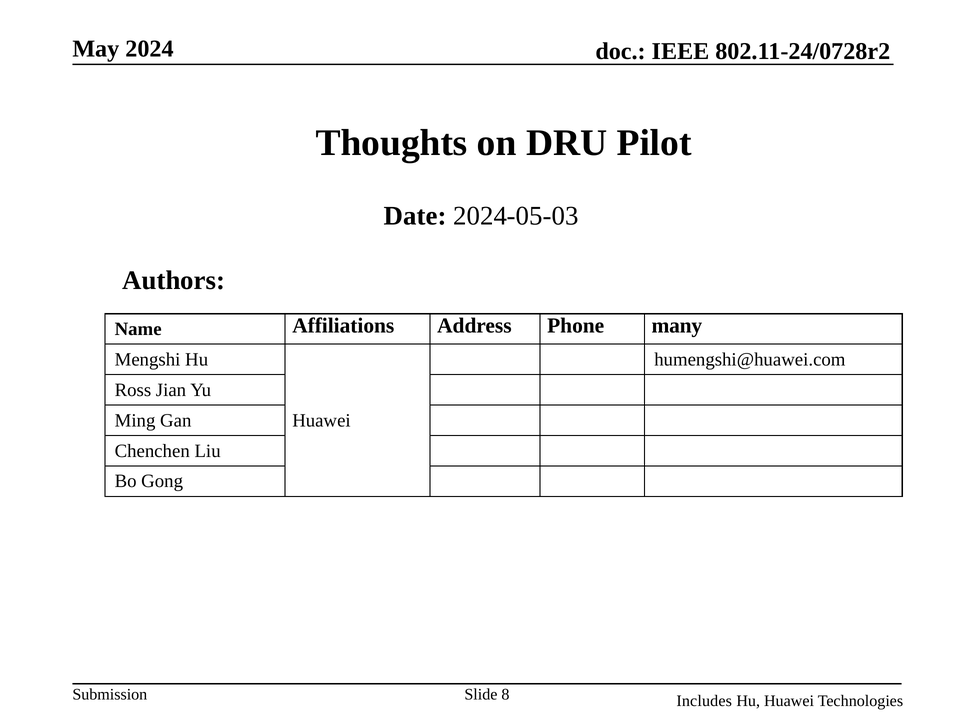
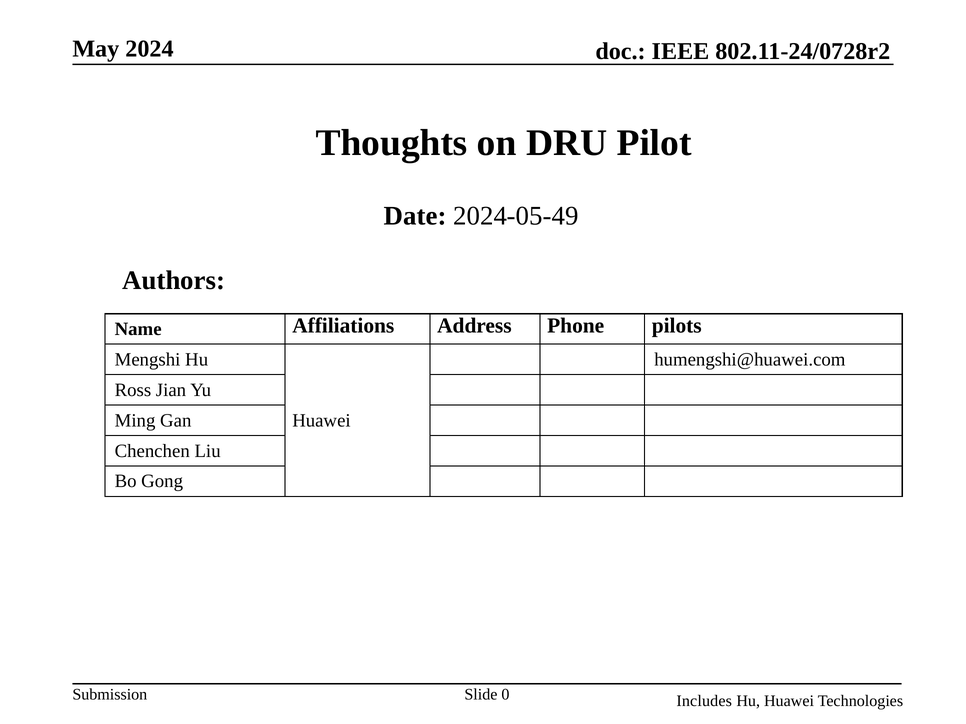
2024-05-03: 2024-05-03 -> 2024-05-49
many: many -> pilots
8: 8 -> 0
